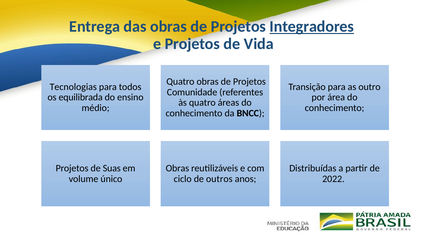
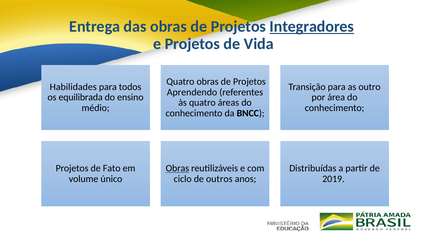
Tecnologias: Tecnologias -> Habilidades
Comunidade: Comunidade -> Aprendendo
Suas: Suas -> Fato
Obras at (177, 168) underline: none -> present
2022: 2022 -> 2019
